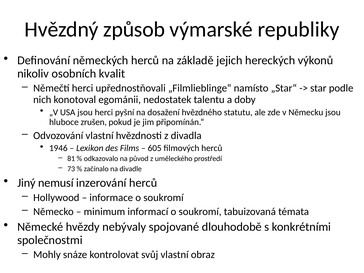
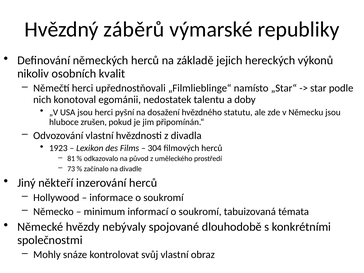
způsob: způsob -> záběrů
1946: 1946 -> 1923
605: 605 -> 304
nemusí: nemusí -> někteří
